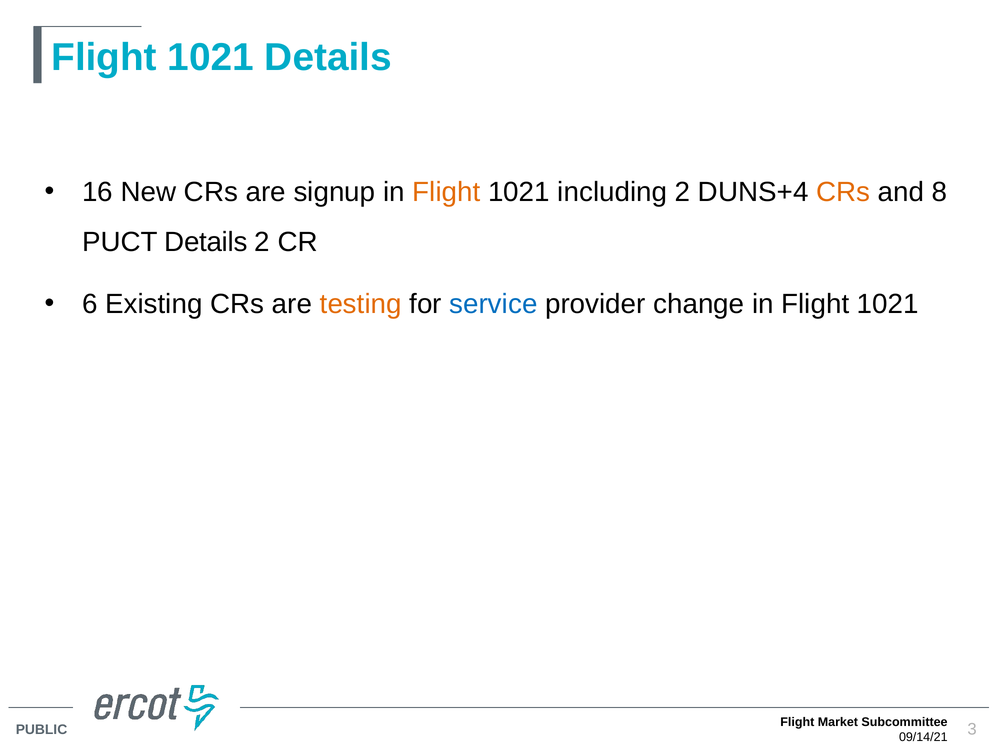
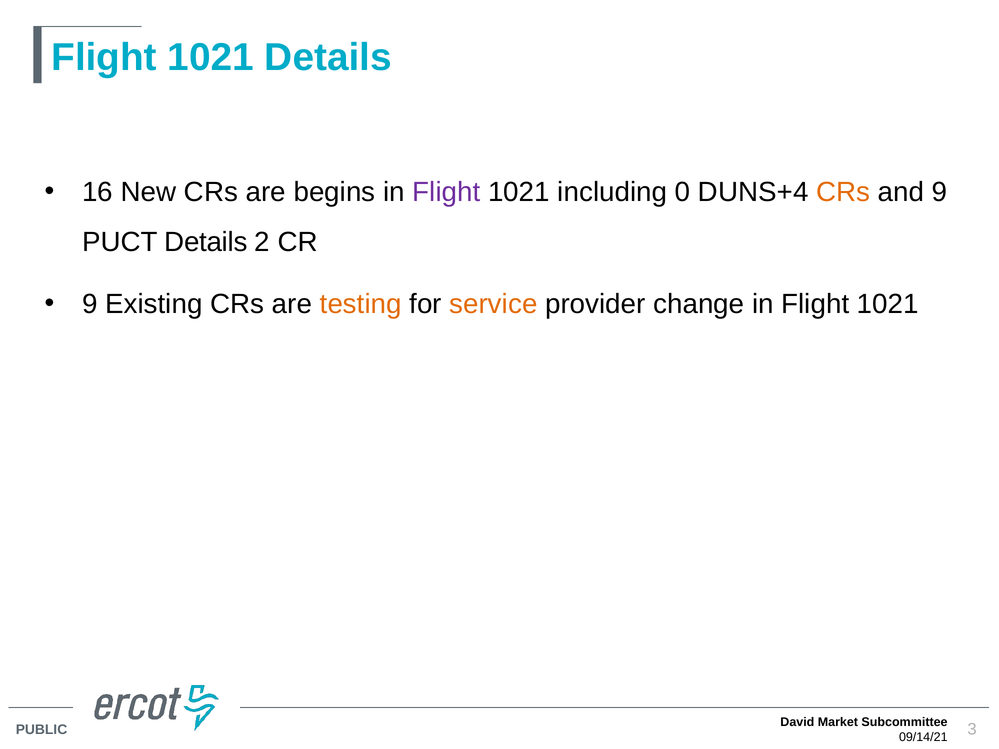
signup: signup -> begins
Flight at (446, 192) colour: orange -> purple
including 2: 2 -> 0
and 8: 8 -> 9
6 at (90, 304): 6 -> 9
service colour: blue -> orange
Flight at (797, 722): Flight -> David
